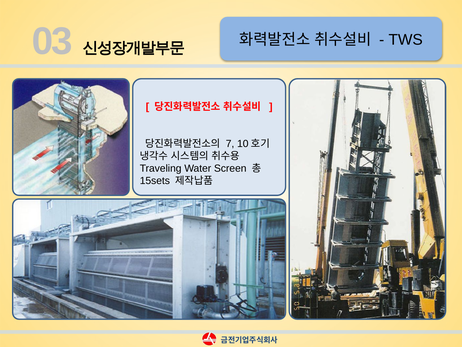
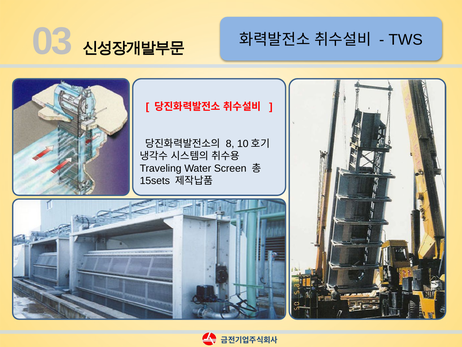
7: 7 -> 8
